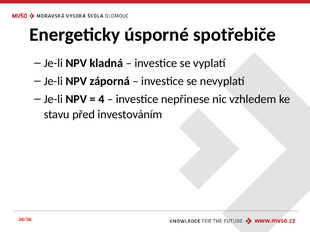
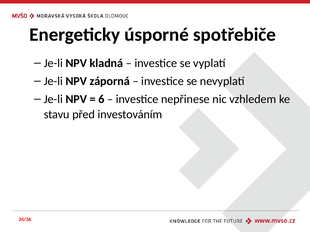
4: 4 -> 6
